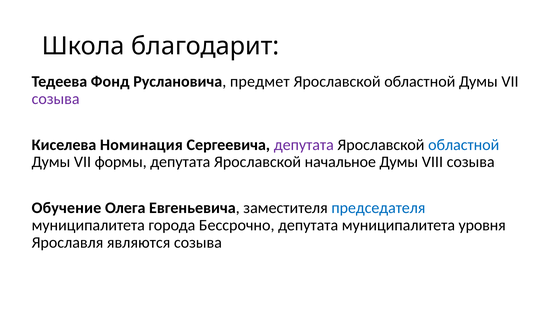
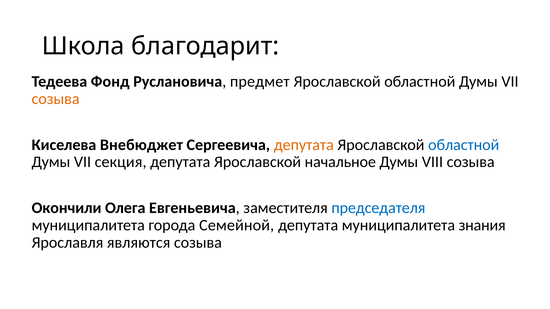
созыва at (56, 99) colour: purple -> orange
Номинация: Номинация -> Внебюджет
депутата at (304, 145) colour: purple -> orange
формы: формы -> секция
Обучение: Обучение -> Окончили
Бессрочно: Бессрочно -> Семейной
уровня: уровня -> знания
